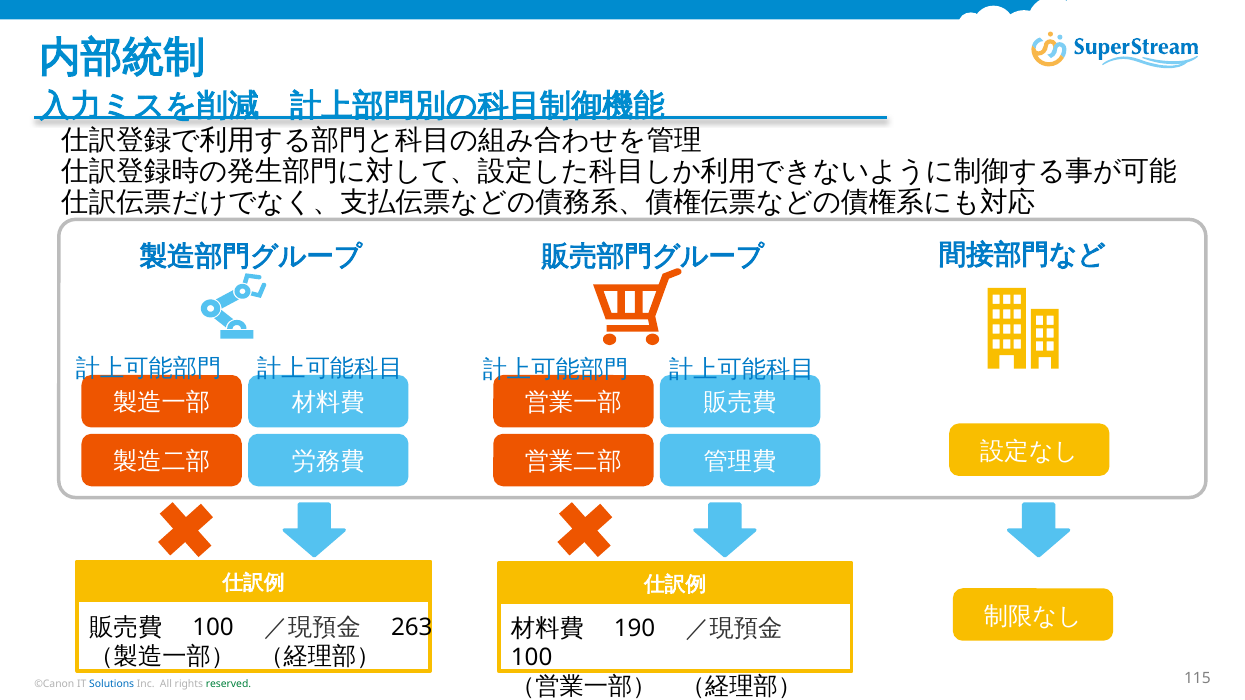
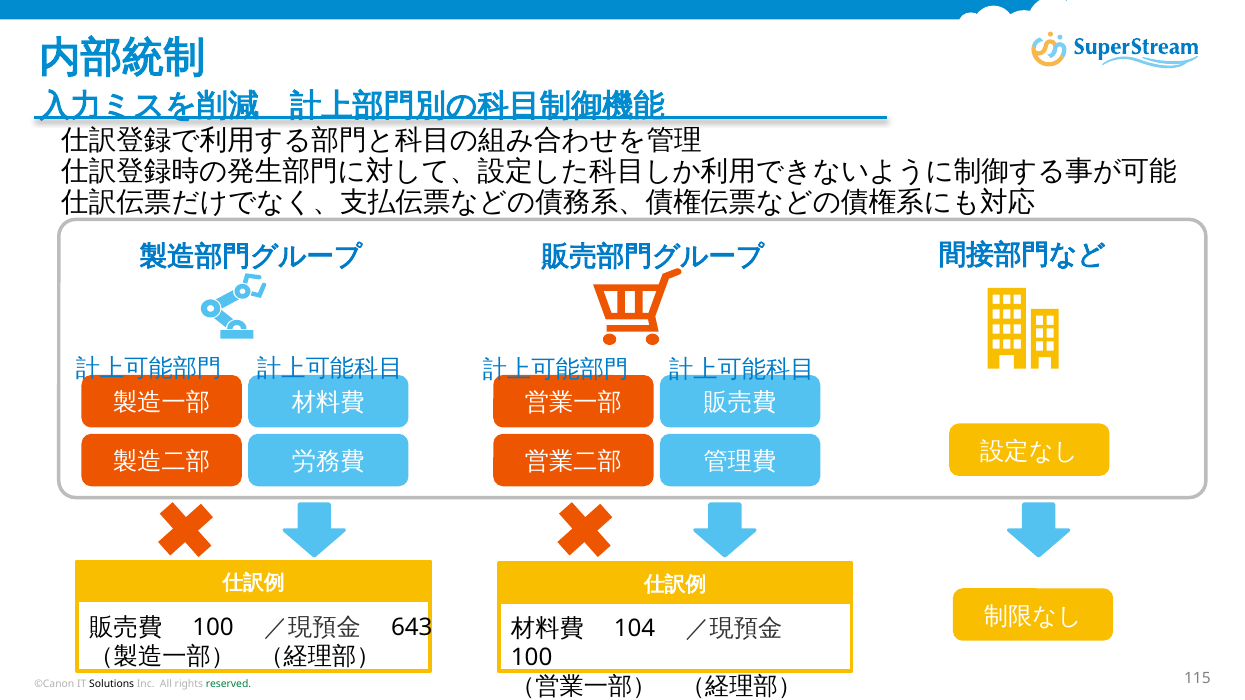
263: 263 -> 643
190: 190 -> 104
Solutions colour: blue -> black
